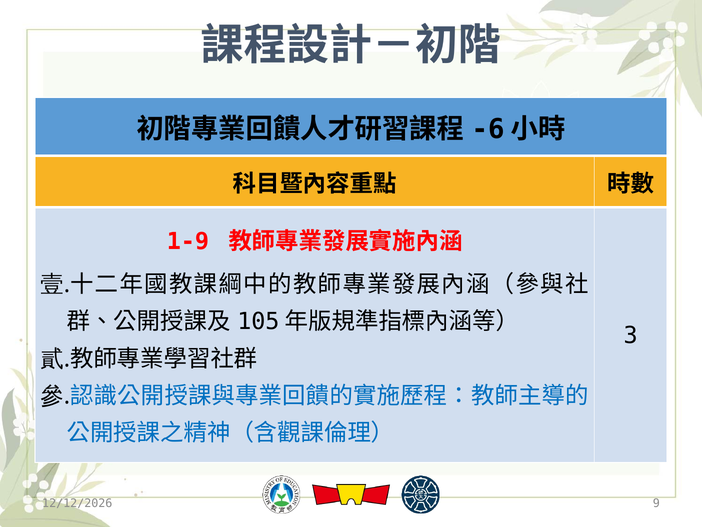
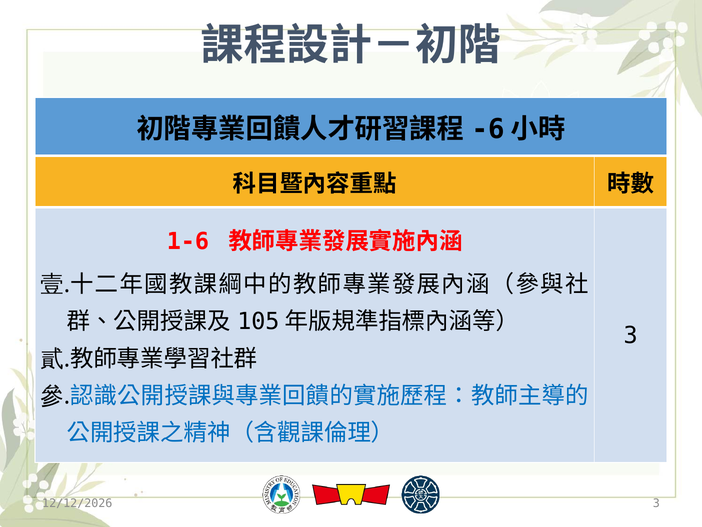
1-9: 1-9 -> 1-6
9 at (656, 503): 9 -> 3
